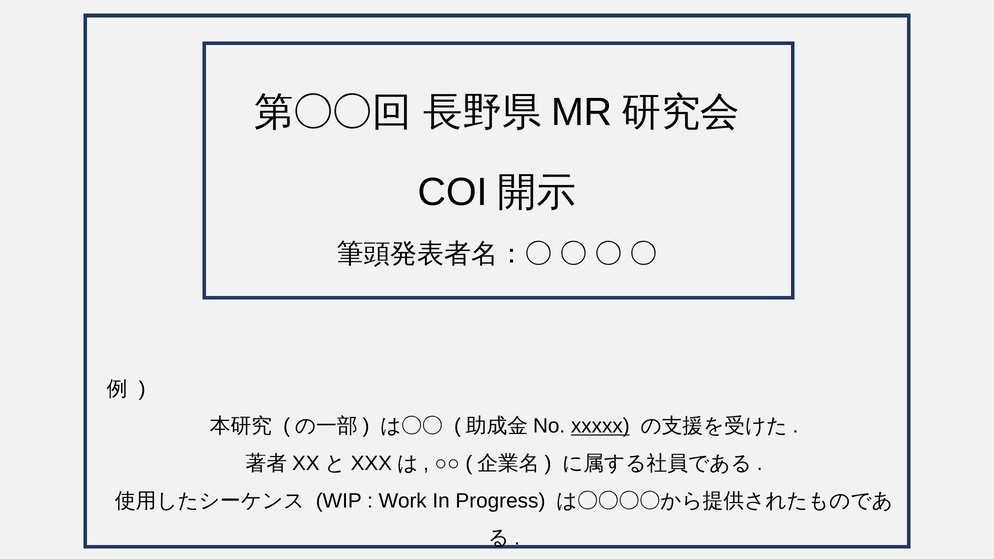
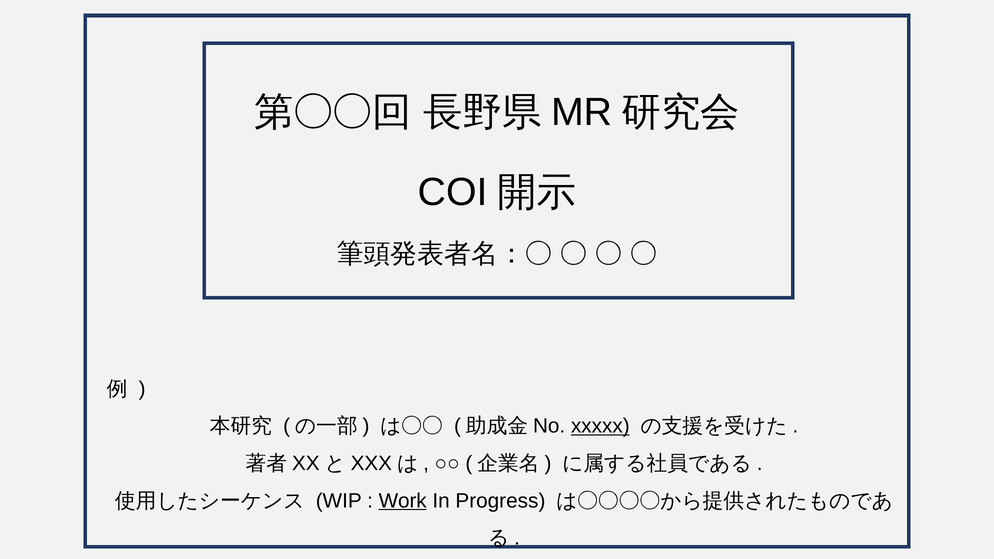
Work underline: none -> present
